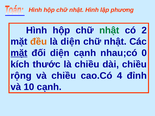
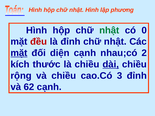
2: 2 -> 0
đều colour: orange -> red
là diện: diện -> đỉnh
0: 0 -> 2
dài underline: none -> present
4: 4 -> 3
10: 10 -> 62
